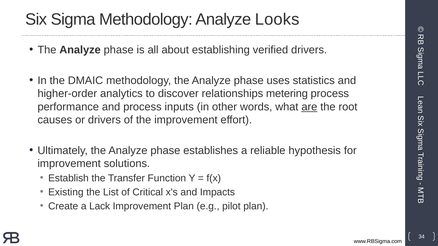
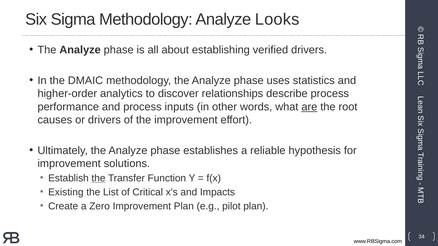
metering: metering -> describe
the at (98, 178) underline: none -> present
Lack: Lack -> Zero
